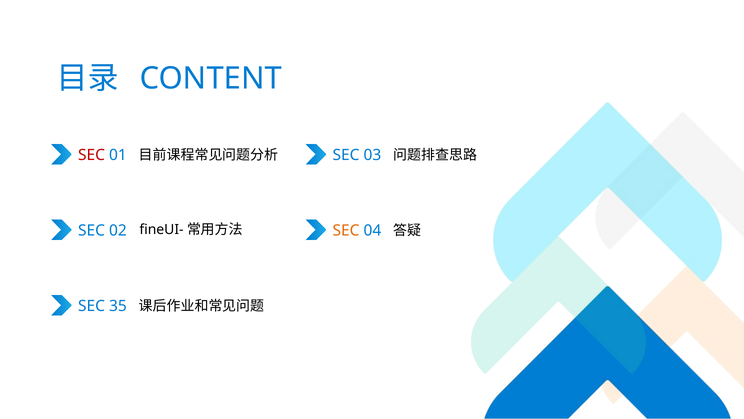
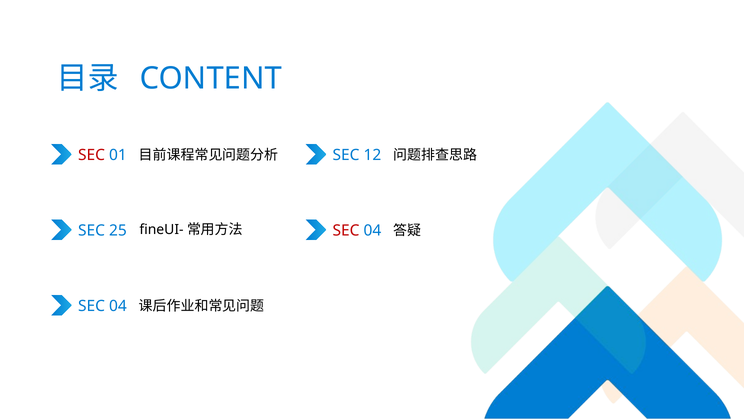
03: 03 -> 12
02: 02 -> 25
SEC at (346, 230) colour: orange -> red
35 at (118, 306): 35 -> 04
